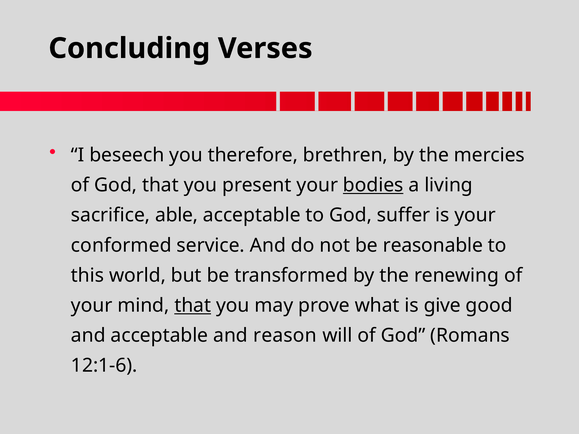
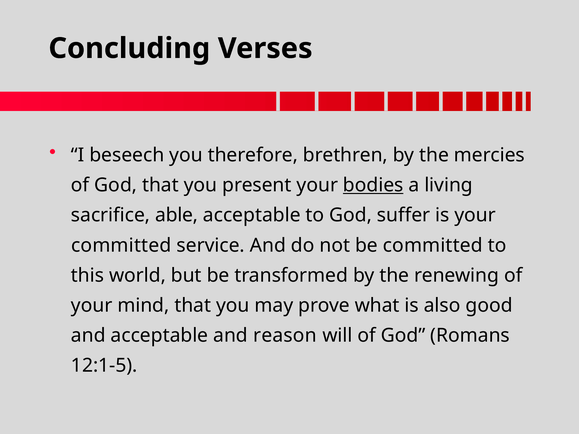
conformed at (121, 245): conformed -> committed
be reasonable: reasonable -> committed
that at (193, 306) underline: present -> none
give: give -> also
12:1-6: 12:1-6 -> 12:1-5
